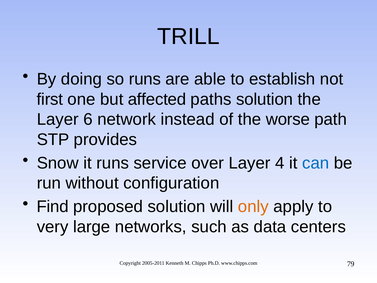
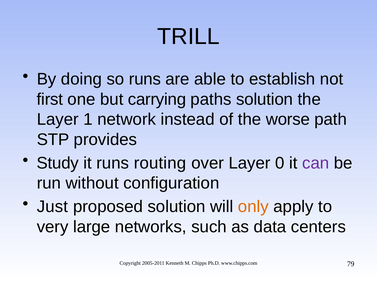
affected: affected -> carrying
6: 6 -> 1
Snow: Snow -> Study
service: service -> routing
4: 4 -> 0
can colour: blue -> purple
Find: Find -> Just
